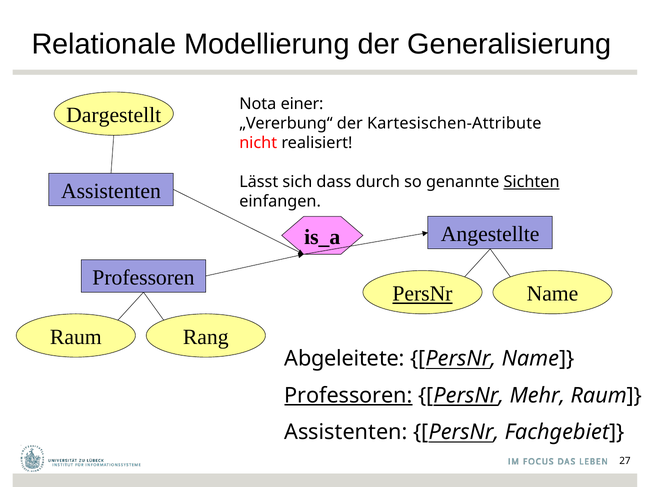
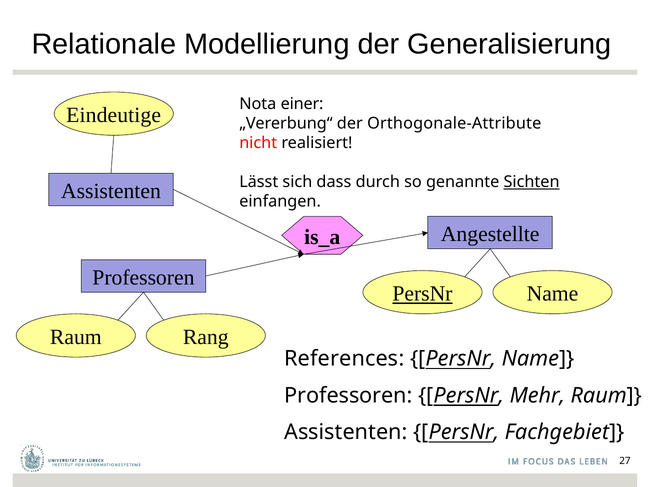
Dargestellt: Dargestellt -> Eindeutige
Kartesischen-Attribute: Kartesischen-Attribute -> Orthogonale-Attribute
Abgeleitete: Abgeleitete -> References
Professoren at (348, 396) underline: present -> none
